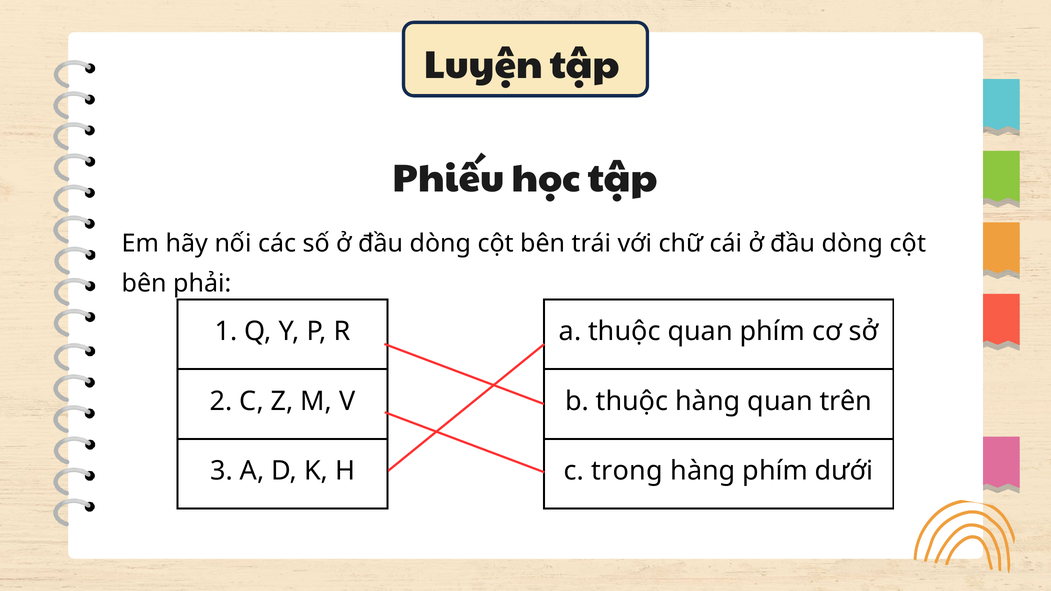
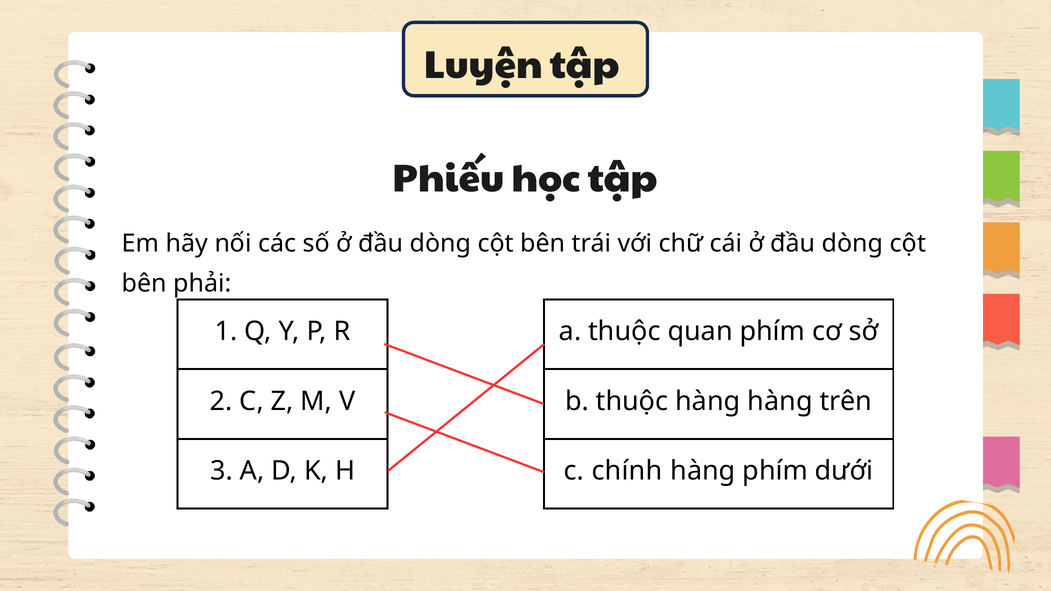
hàng quan: quan -> hàng
trong: trong -> chính
